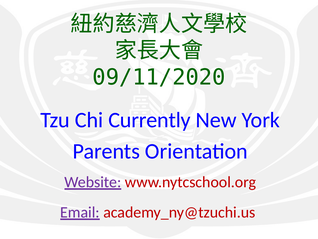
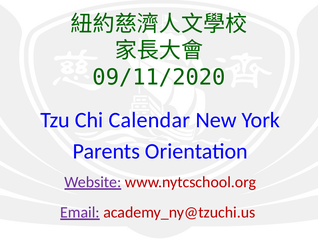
Currently: Currently -> Calendar
